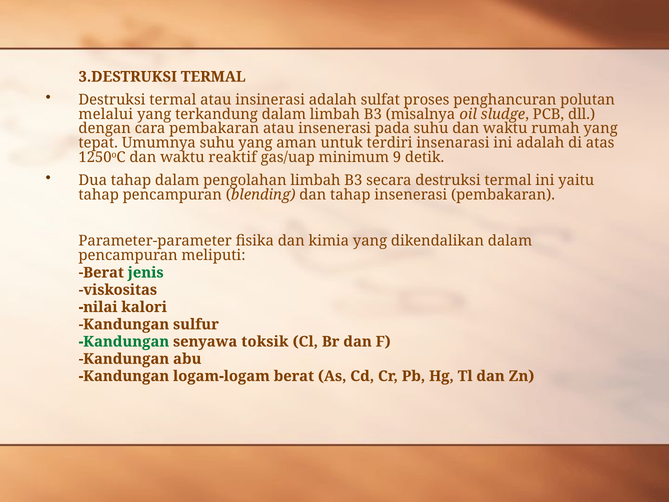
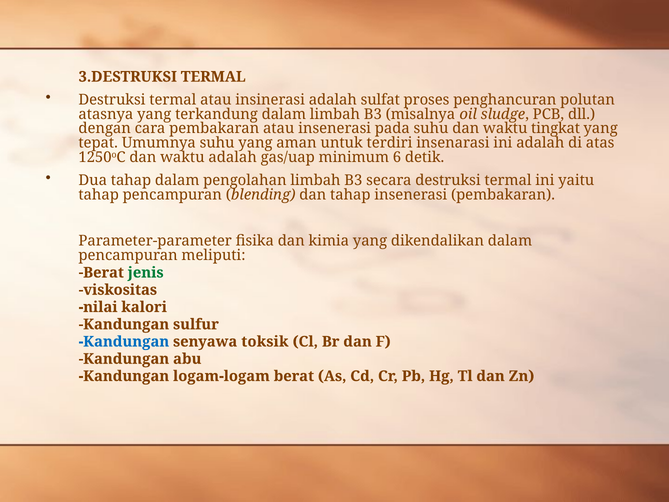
melalui: melalui -> atasnya
rumah: rumah -> tingkat
waktu reaktif: reaktif -> adalah
9: 9 -> 6
Kandungan at (124, 341) colour: green -> blue
